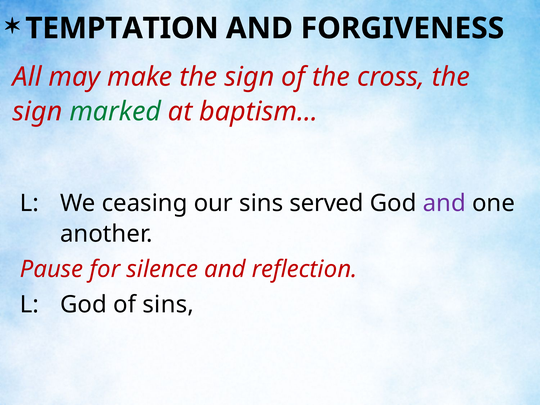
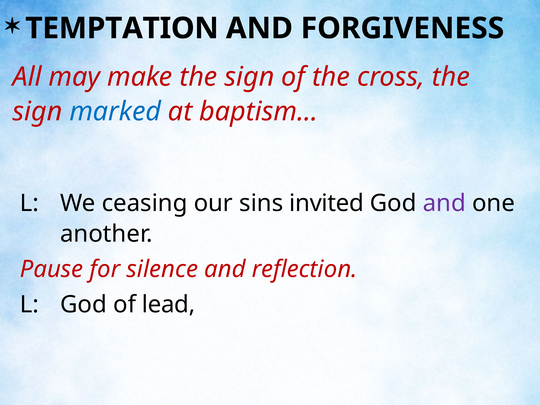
marked colour: green -> blue
served: served -> invited
of sins: sins -> lead
